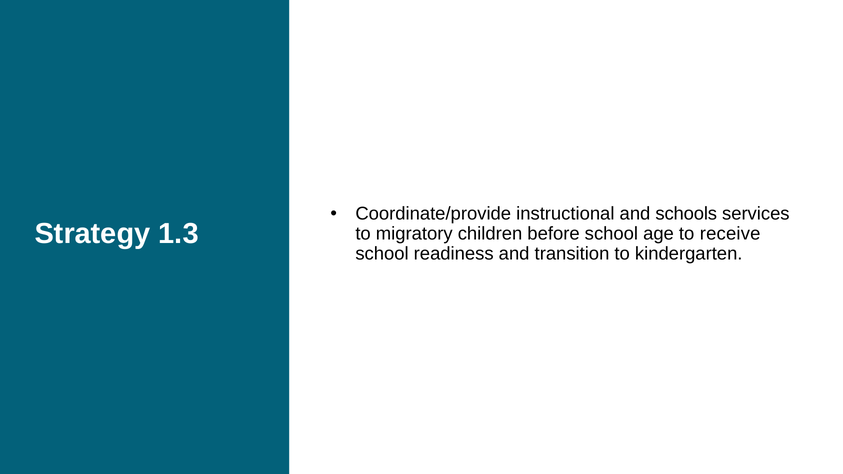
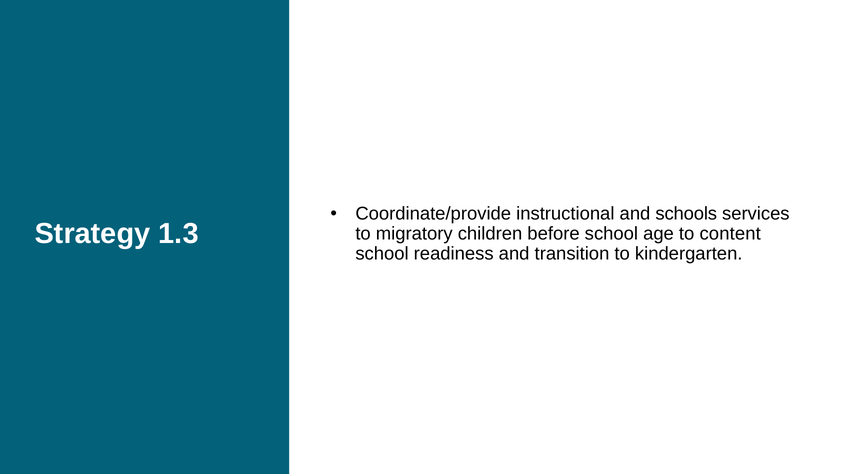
receive: receive -> content
